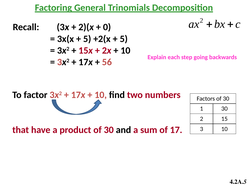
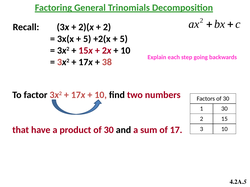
0 at (107, 27): 0 -> 2
56: 56 -> 38
